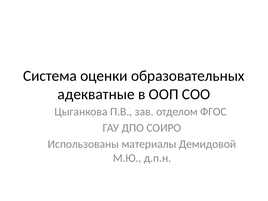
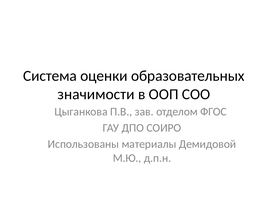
адекватные: адекватные -> значимости
